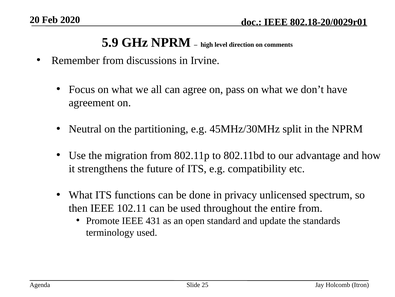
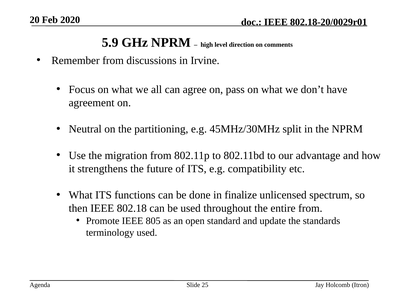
privacy: privacy -> finalize
102.11: 102.11 -> 802.18
431: 431 -> 805
